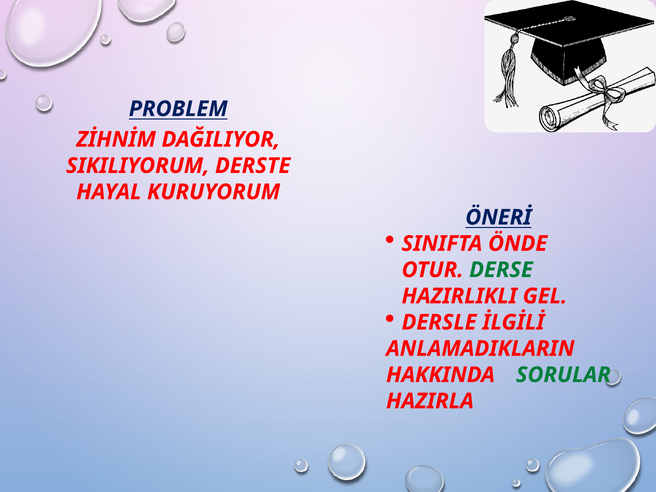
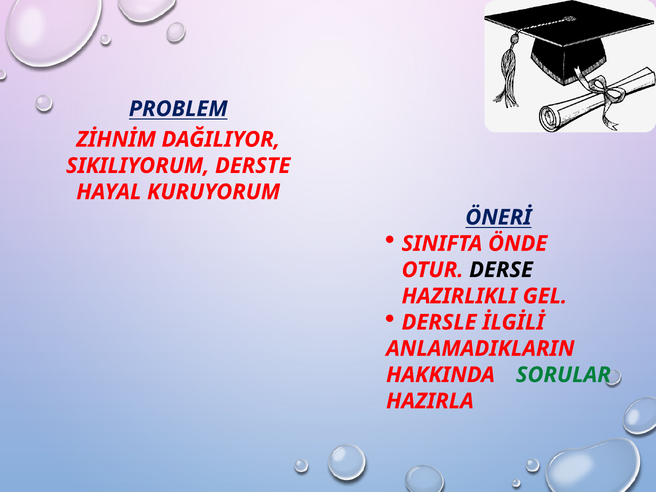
DERSE colour: green -> black
